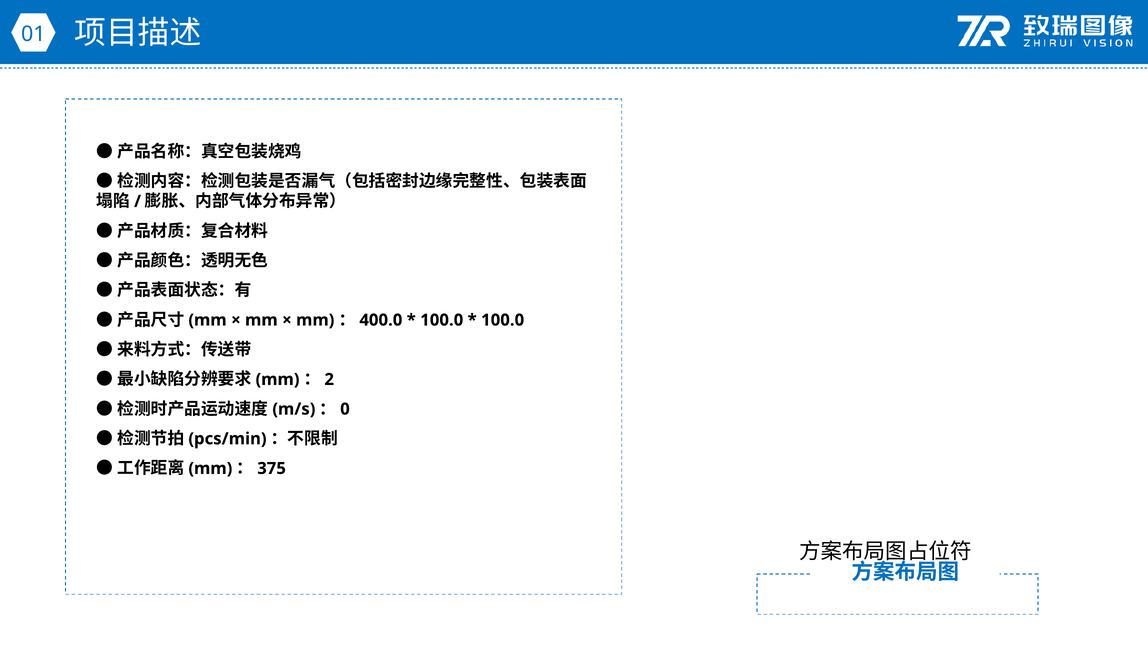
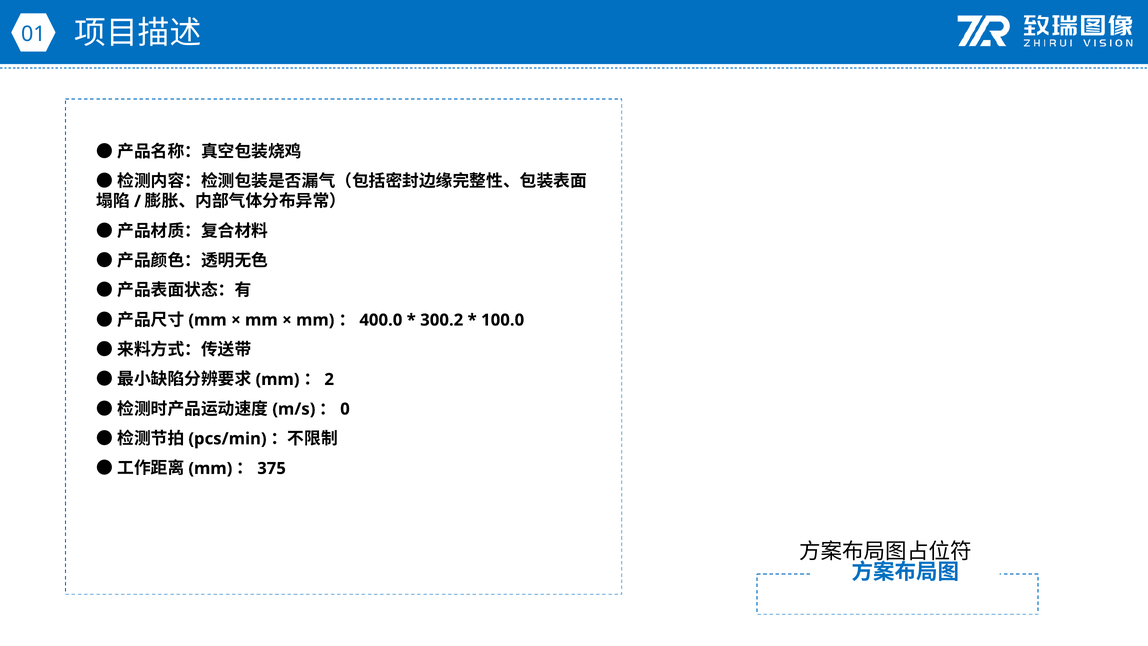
100.0 at (442, 320): 100.0 -> 300.2
